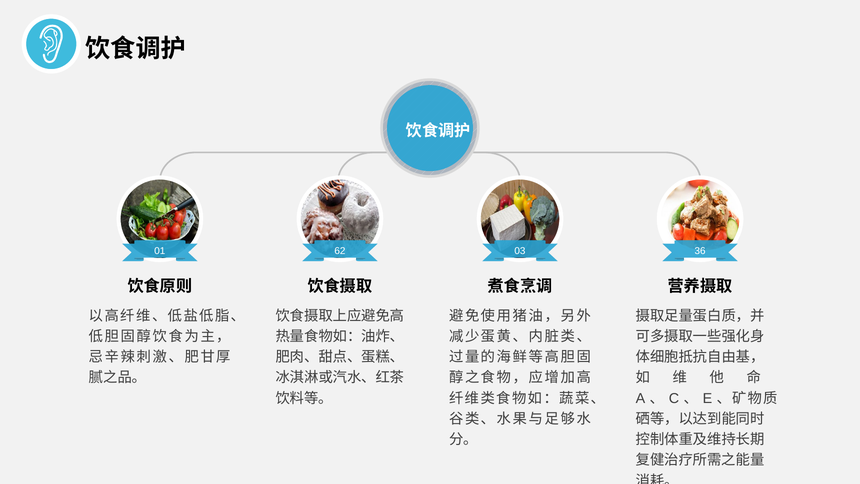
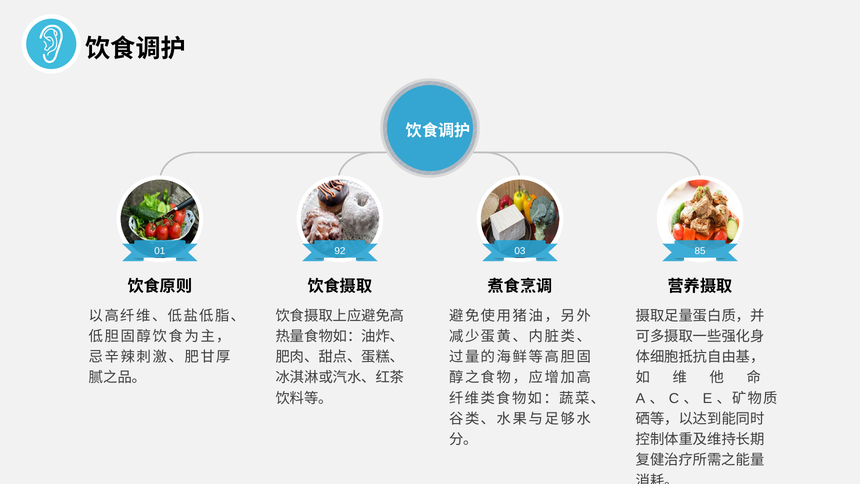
62: 62 -> 92
36: 36 -> 85
